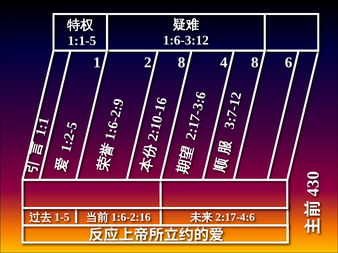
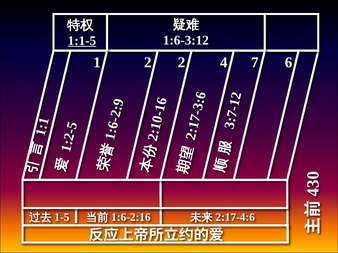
1:1-5 underline: none -> present
2 8: 8 -> 2
4 8: 8 -> 7
